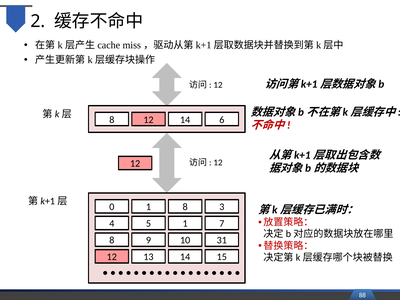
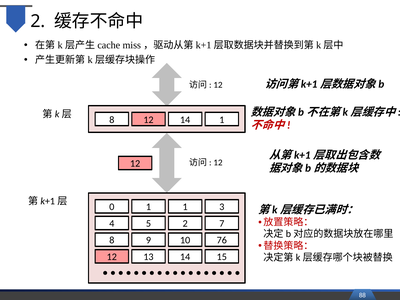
14 6: 6 -> 1
1 8: 8 -> 1
5 1: 1 -> 2
31: 31 -> 76
